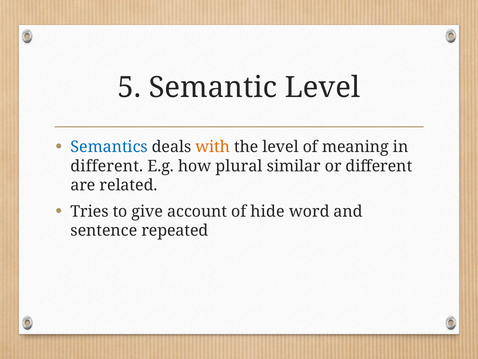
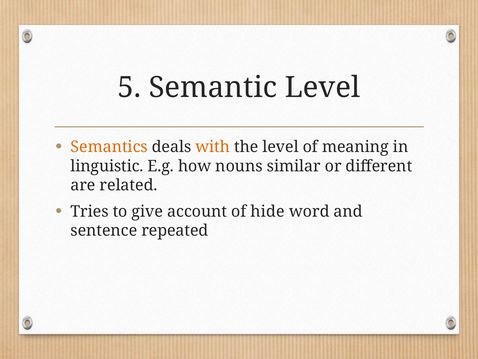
Semantics colour: blue -> orange
different at (107, 166): different -> linguistic
plural: plural -> nouns
